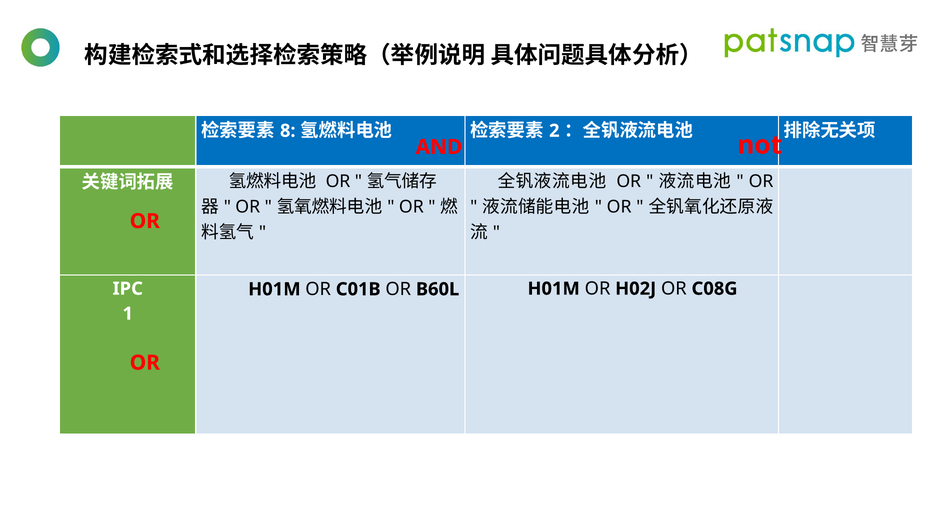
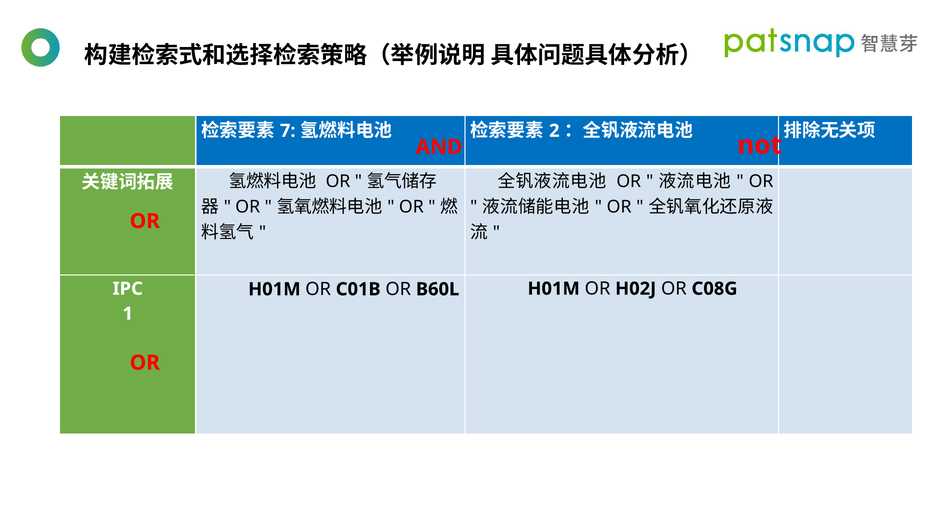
8: 8 -> 7
